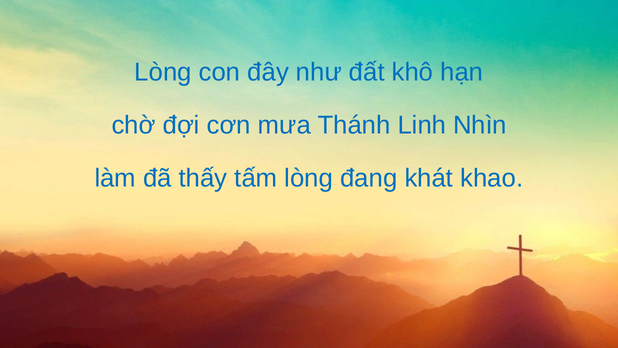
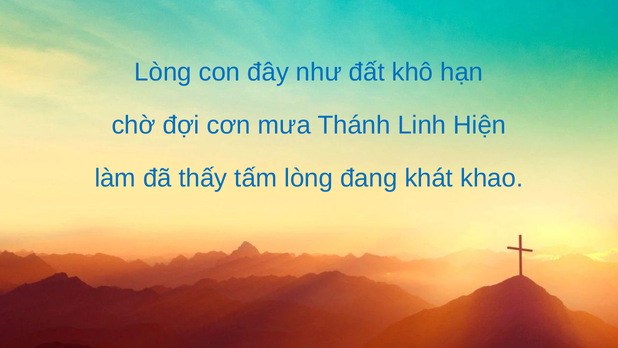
Nhìn: Nhìn -> Hiện
